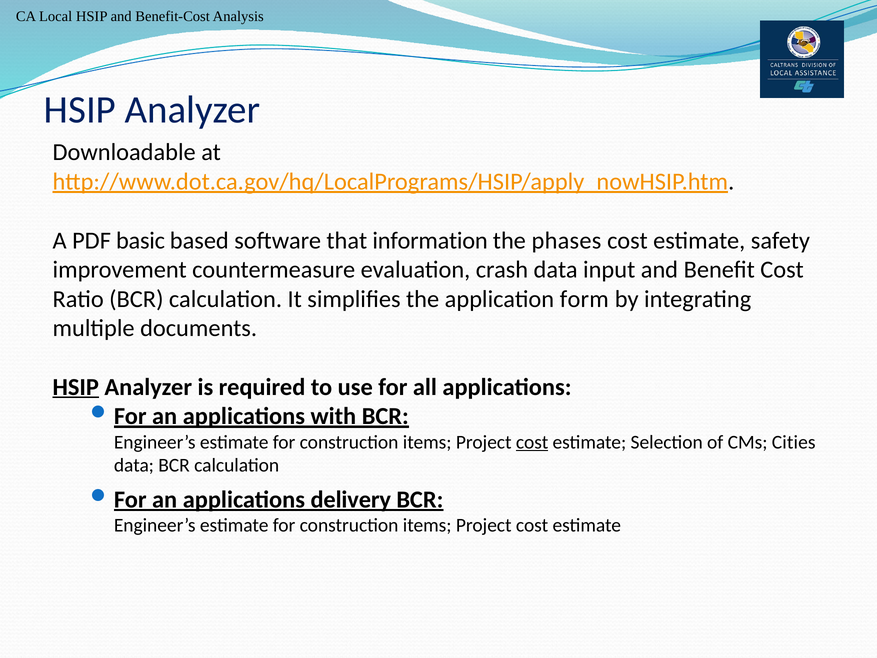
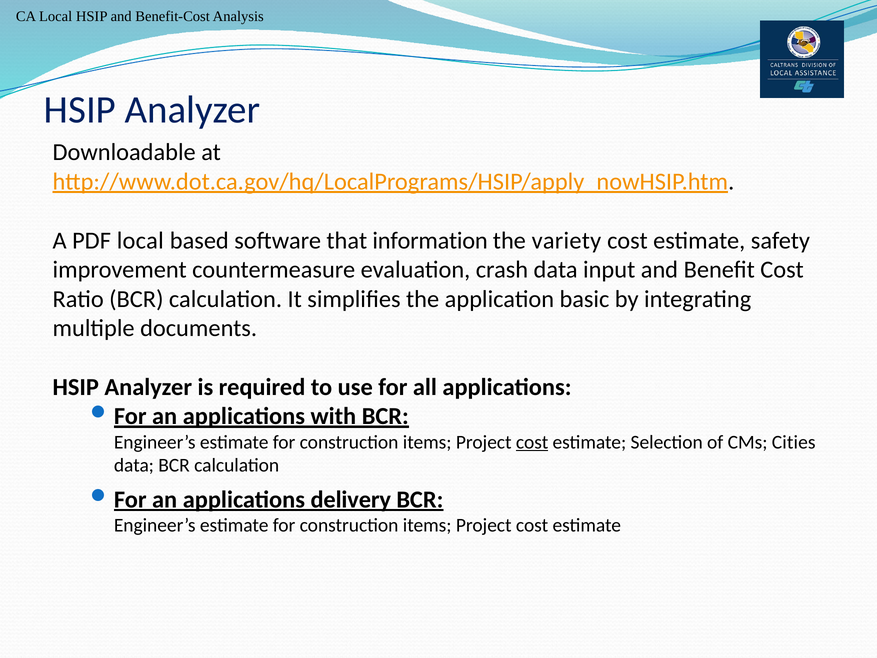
PDF basic: basic -> local
phases: phases -> variety
form: form -> basic
HSIP at (76, 387) underline: present -> none
